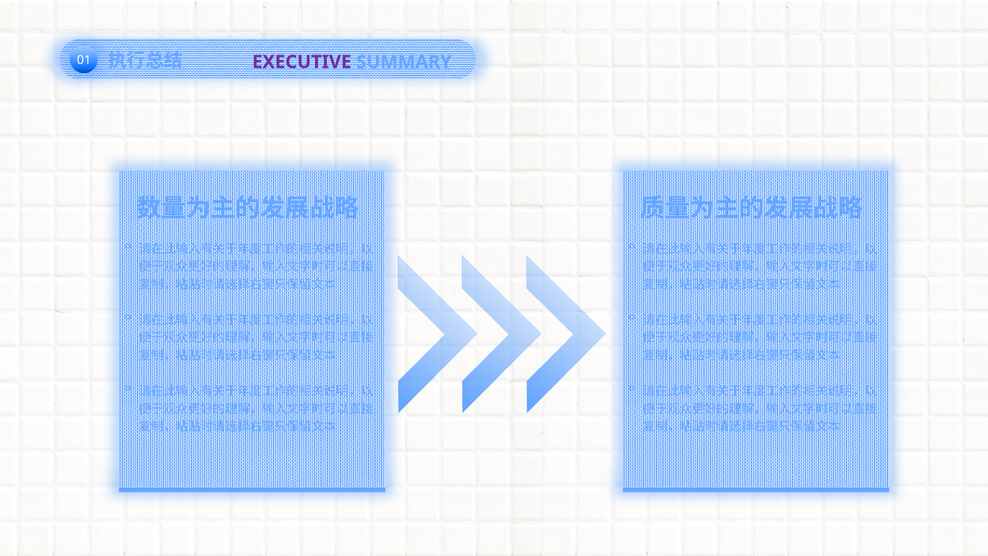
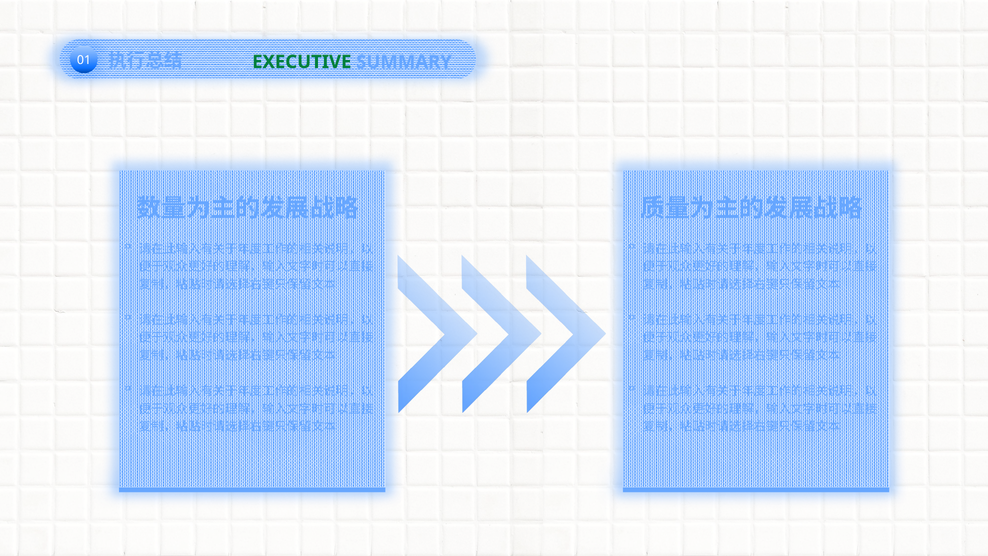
EXECUTIVE colour: purple -> green
